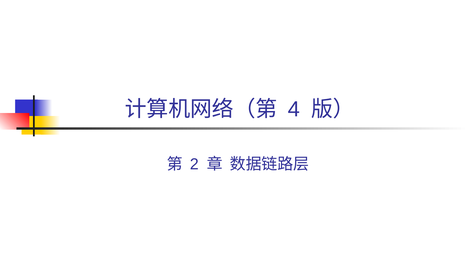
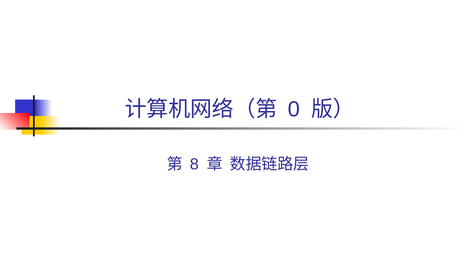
4: 4 -> 0
2: 2 -> 8
